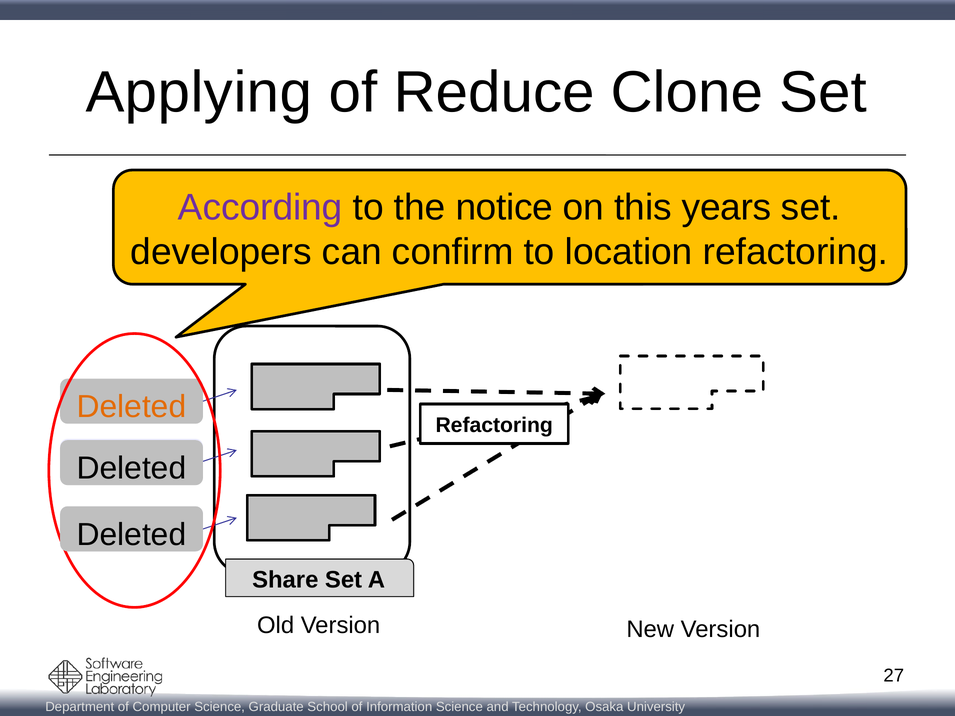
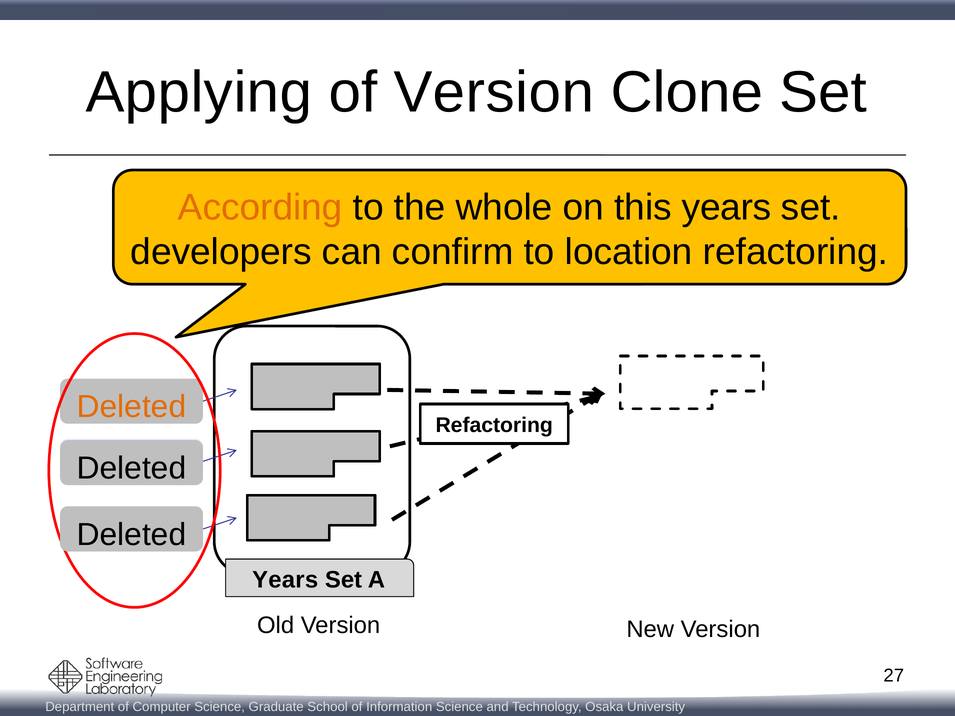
of Reduce: Reduce -> Version
According colour: purple -> orange
notice: notice -> whole
Share at (285, 580): Share -> Years
